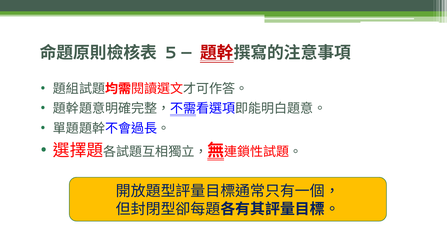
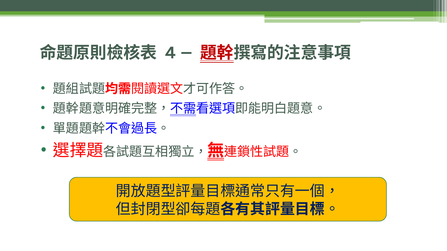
5: 5 -> 4
